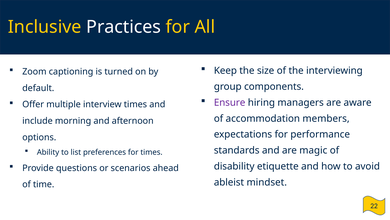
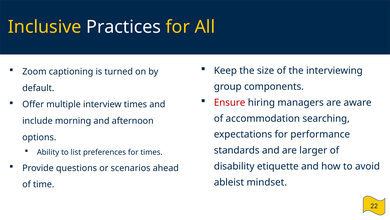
Ensure colour: purple -> red
members: members -> searching
magic: magic -> larger
